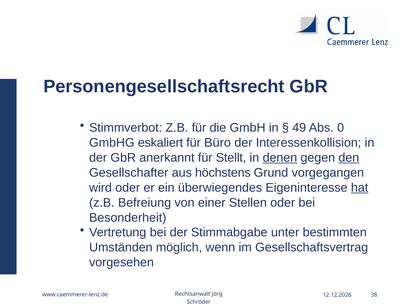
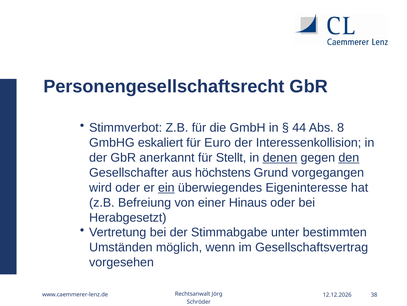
49: 49 -> 44
0: 0 -> 8
Büro: Büro -> Euro
ein underline: none -> present
hat underline: present -> none
Stellen: Stellen -> Hinaus
Besonderheit: Besonderheit -> Herabgesetzt
